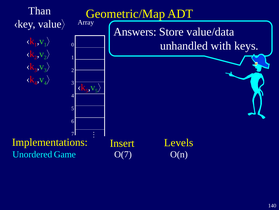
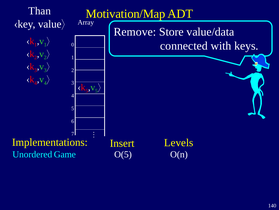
Geometric/Map: Geometric/Map -> Motivation/Map
Answers: Answers -> Remove
unhandled: unhandled -> connected
O(7: O(7 -> O(5
